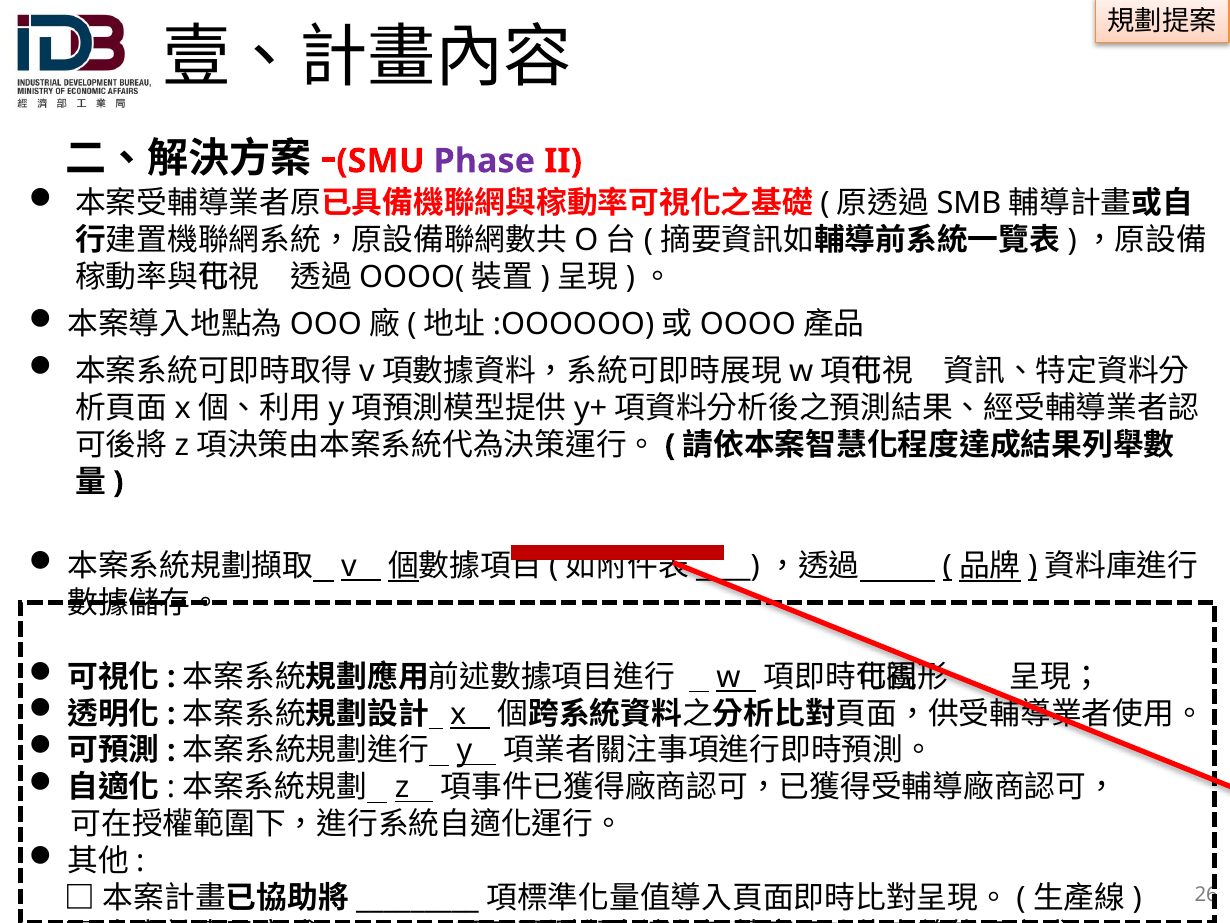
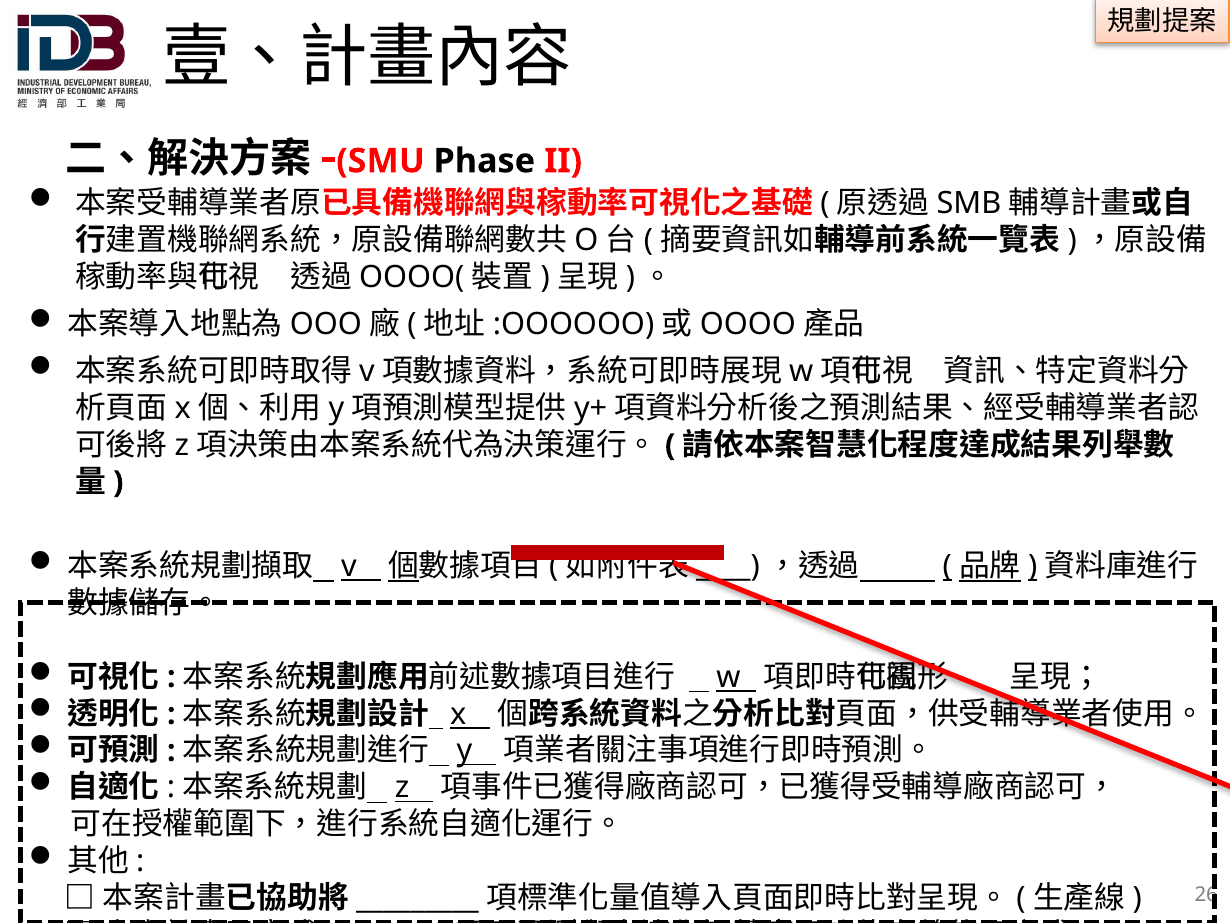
Phase colour: purple -> black
